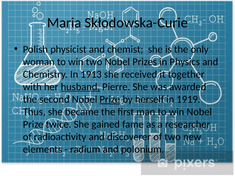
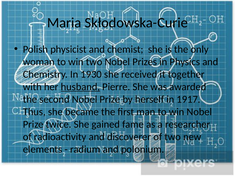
1913: 1913 -> 1930
Prize at (110, 99) underline: present -> none
1919: 1919 -> 1917
